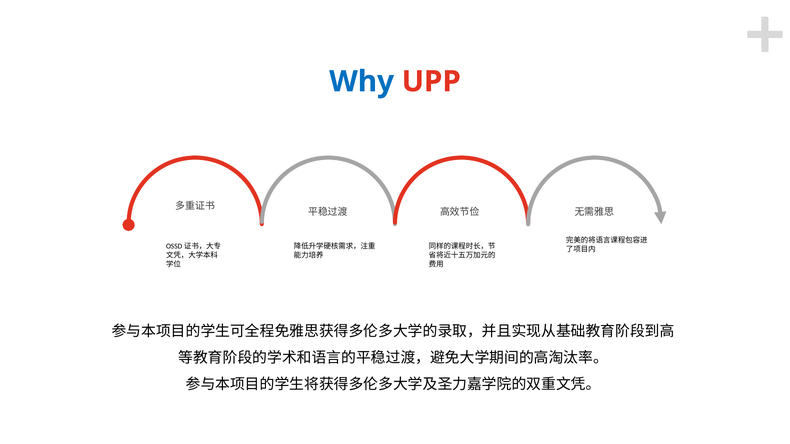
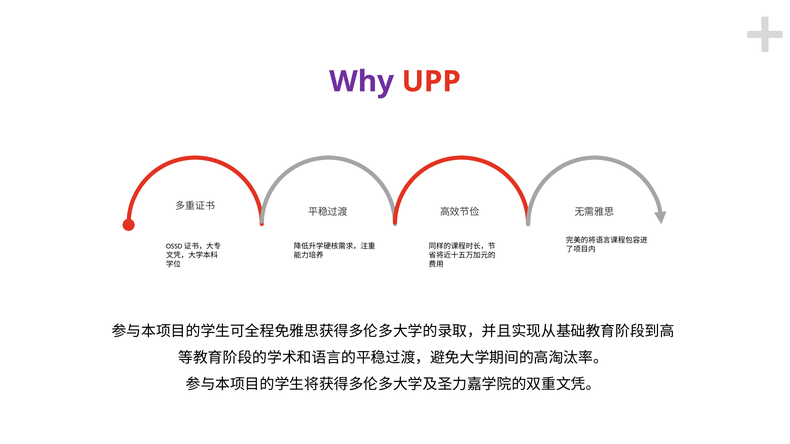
Why colour: blue -> purple
